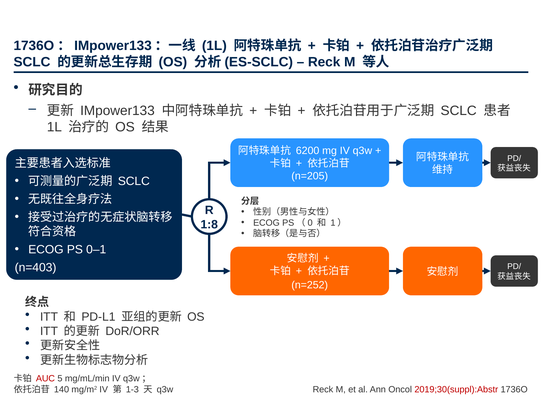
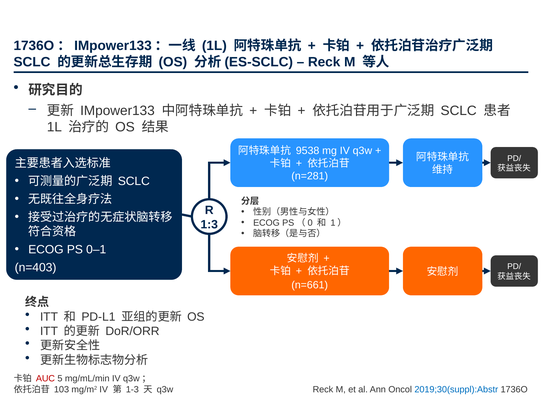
6200: 6200 -> 9538
n=205: n=205 -> n=281
1:8: 1:8 -> 1:3
n=252: n=252 -> n=661
2019;30(suppl):Abstr colour: red -> blue
140: 140 -> 103
